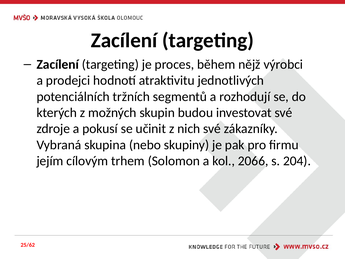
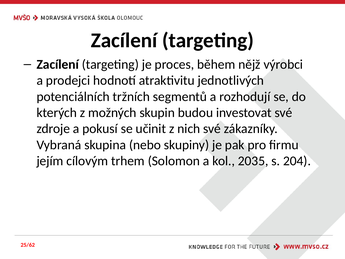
2066: 2066 -> 2035
